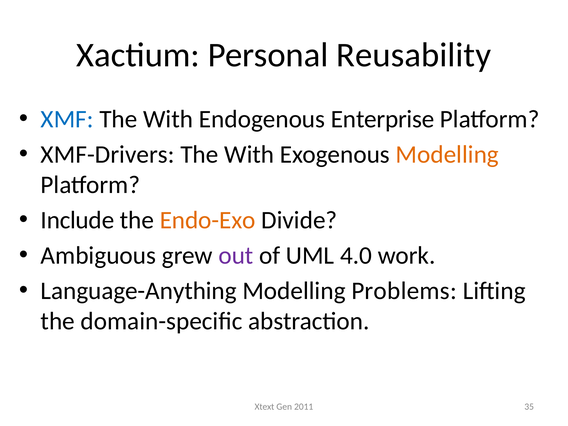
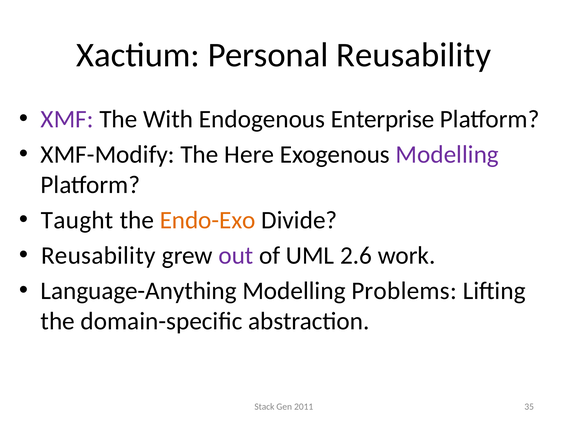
XMF colour: blue -> purple
XMF-Drivers: XMF-Drivers -> XMF-Modify
With at (249, 155): With -> Here
Modelling at (447, 155) colour: orange -> purple
Include: Include -> Taught
Ambiguous at (98, 256): Ambiguous -> Reusability
4.0: 4.0 -> 2.6
Xtext: Xtext -> Stack
